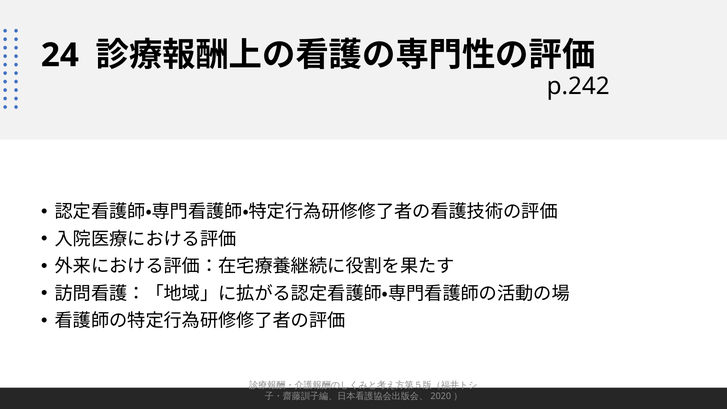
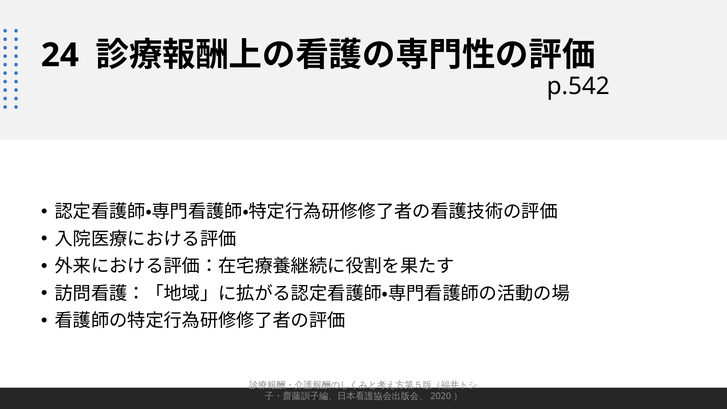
p.242: p.242 -> p.542
